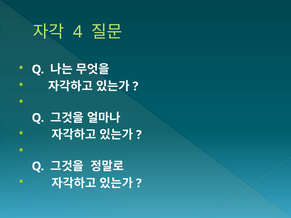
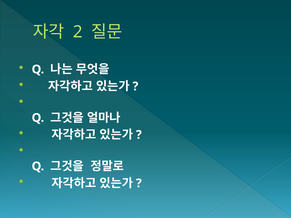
4: 4 -> 2
